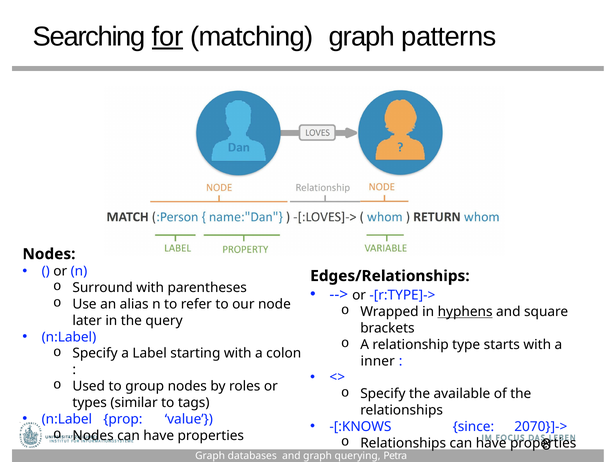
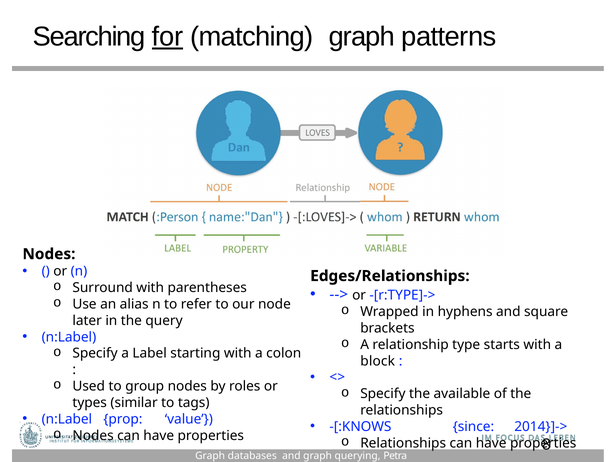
hyphens underline: present -> none
inner: inner -> block
2070}]->: 2070}]-> -> 2014}]->
